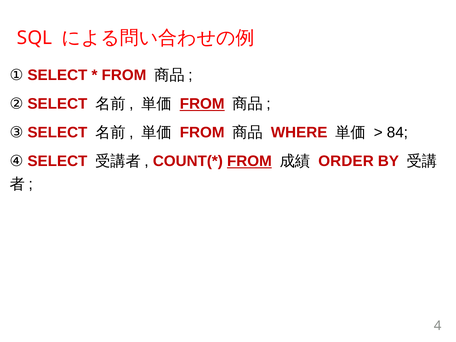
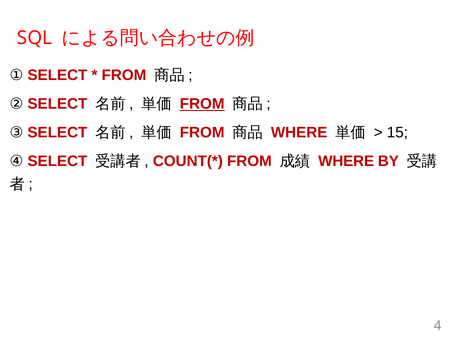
84: 84 -> 15
FROM at (249, 161) underline: present -> none
ORDER at (346, 161): ORDER -> WHERE
